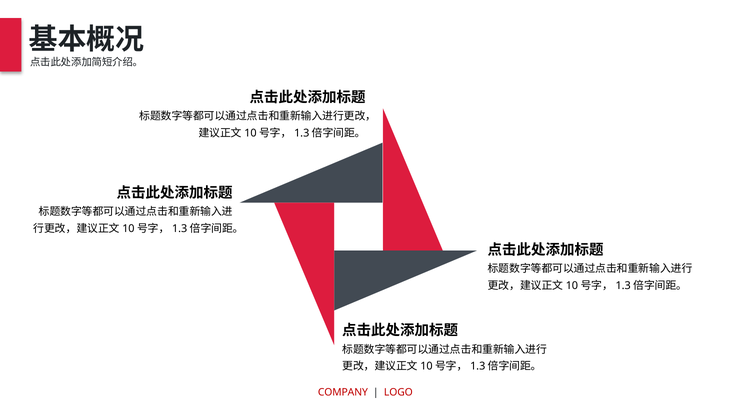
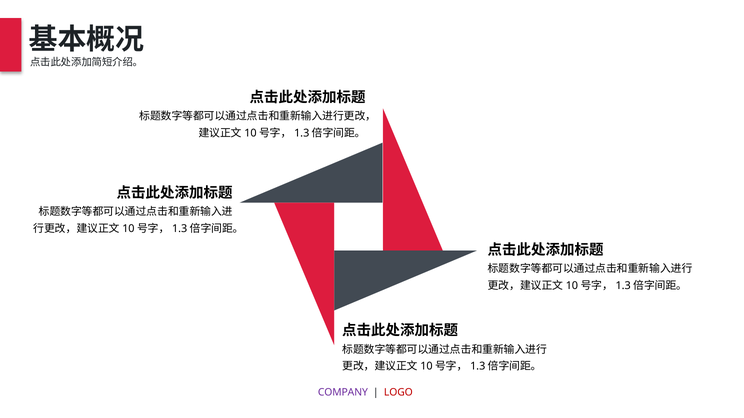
COMPANY colour: red -> purple
